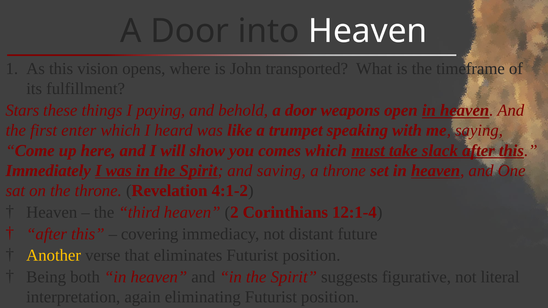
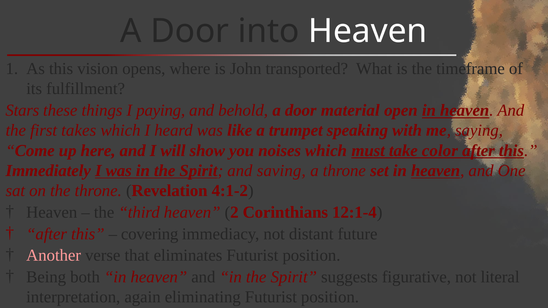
weapons: weapons -> material
enter: enter -> takes
comes: comes -> noises
slack: slack -> color
Another colour: yellow -> pink
